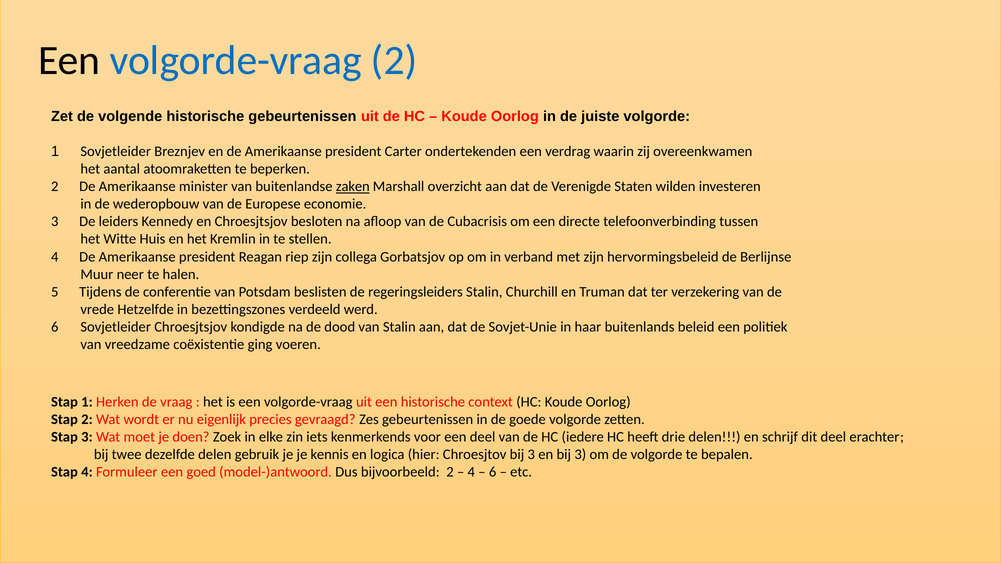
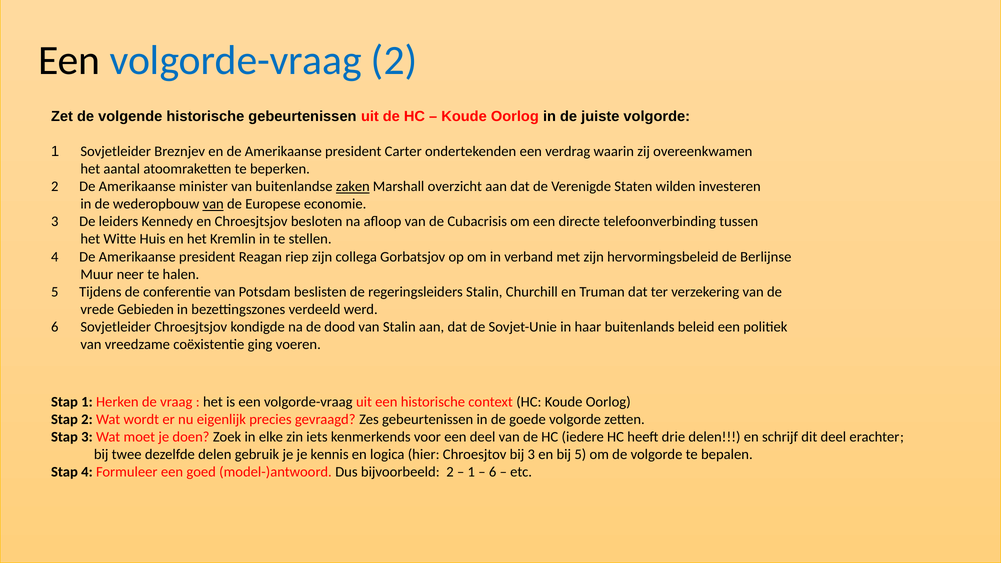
van at (213, 204) underline: none -> present
Hetzelfde: Hetzelfde -> Gebieden
en bij 3: 3 -> 5
4 at (471, 472): 4 -> 1
